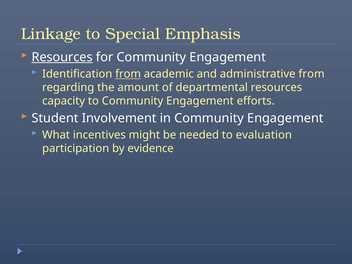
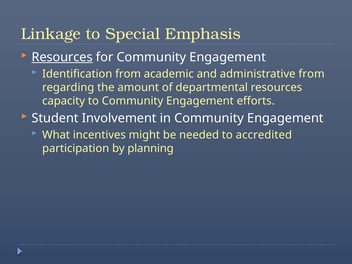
from at (128, 74) underline: present -> none
evaluation: evaluation -> accredited
evidence: evidence -> planning
